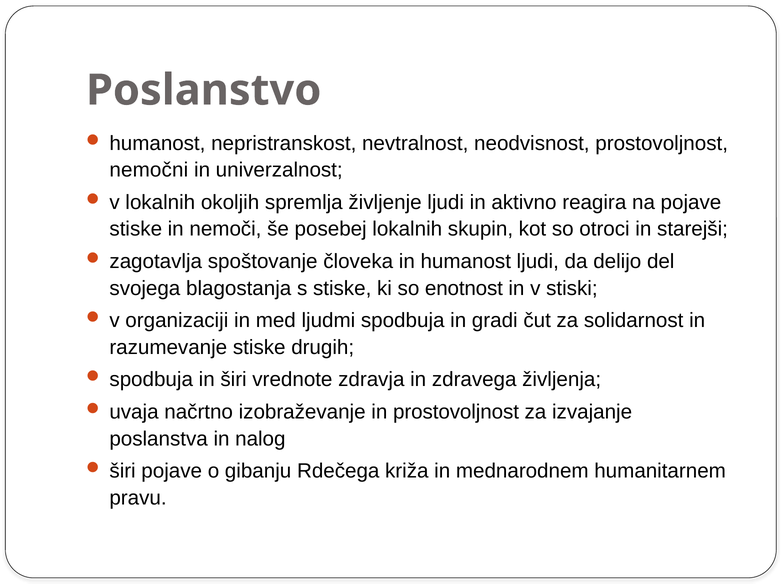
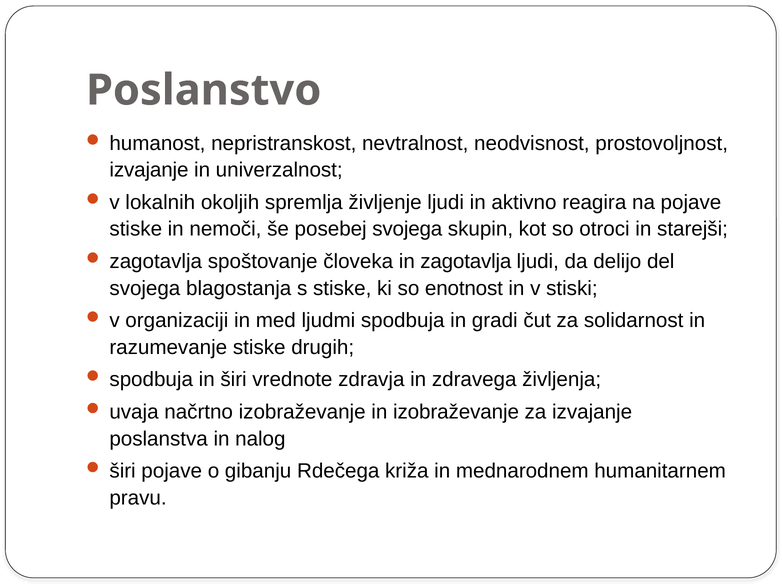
nemočni at (149, 170): nemočni -> izvajanje
posebej lokalnih: lokalnih -> svojega
in humanost: humanost -> zagotavlja
in prostovoljnost: prostovoljnost -> izobraževanje
